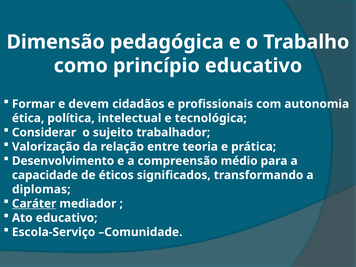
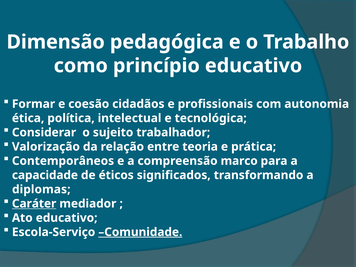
devem: devem -> coesão
Desenvolvimento: Desenvolvimento -> Contemporâneos
médio: médio -> marco
Comunidade underline: none -> present
